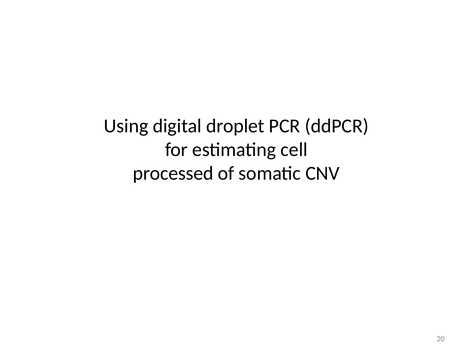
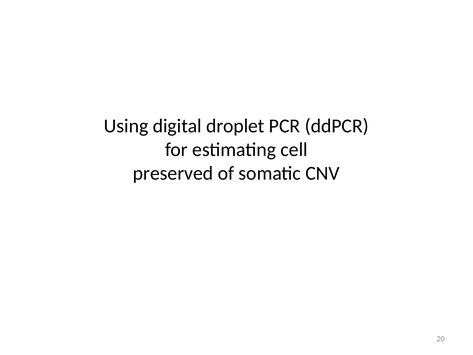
processed: processed -> preserved
